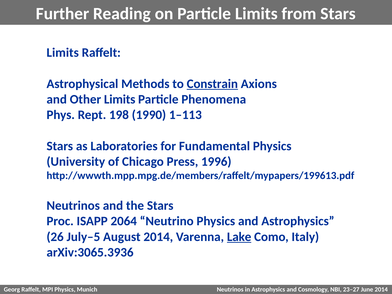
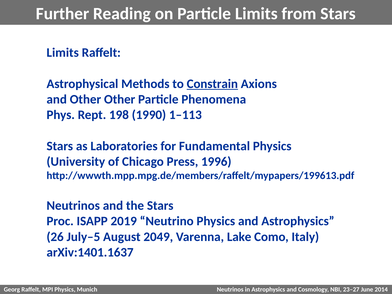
Other Limits: Limits -> Other
2064: 2064 -> 2019
August 2014: 2014 -> 2049
Lake underline: present -> none
arXiv:3065.3936: arXiv:3065.3936 -> arXiv:1401.1637
